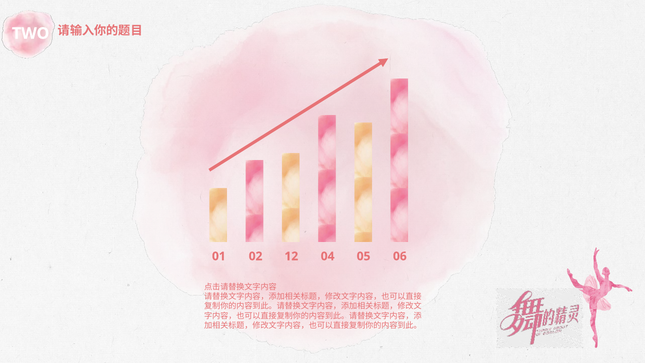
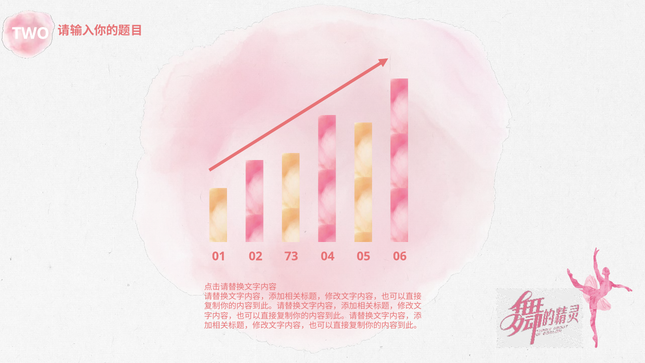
12: 12 -> 73
